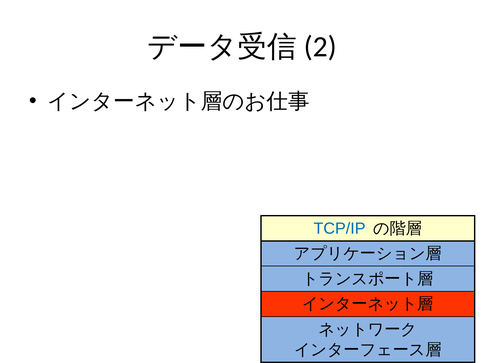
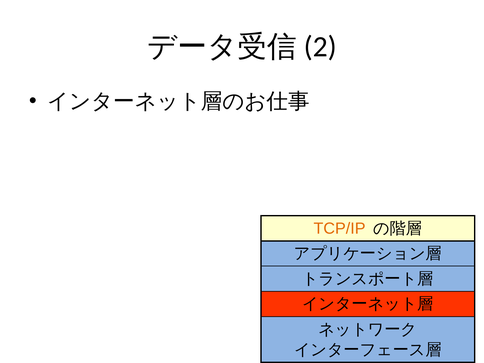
TCP/IP colour: blue -> orange
